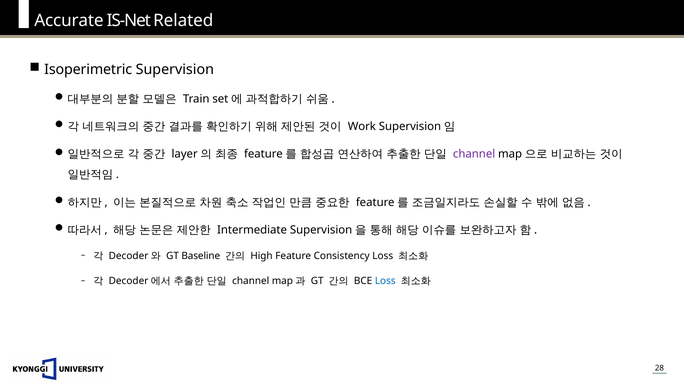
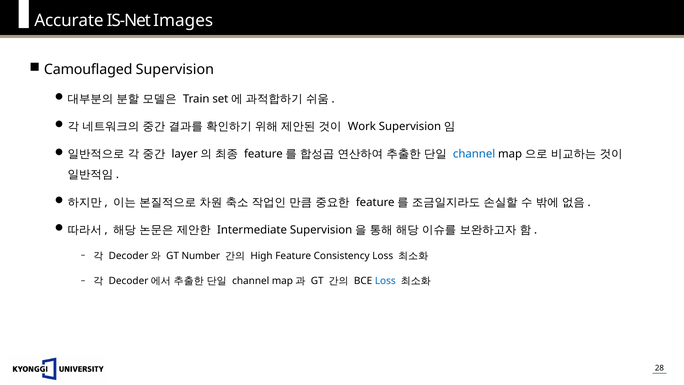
Related: Related -> Images
Isoperimetric: Isoperimetric -> Camouflaged
channel at (474, 154) colour: purple -> blue
Baseline: Baseline -> Number
